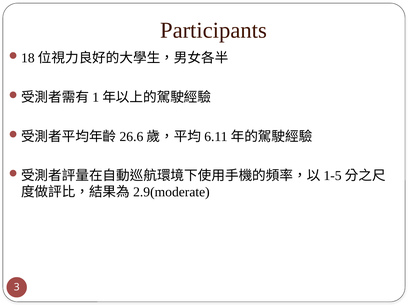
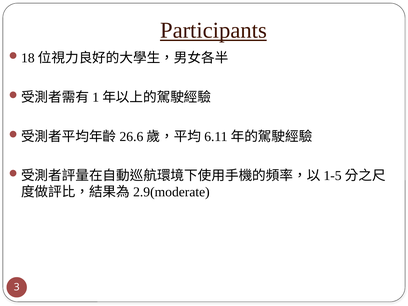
Participants underline: none -> present
